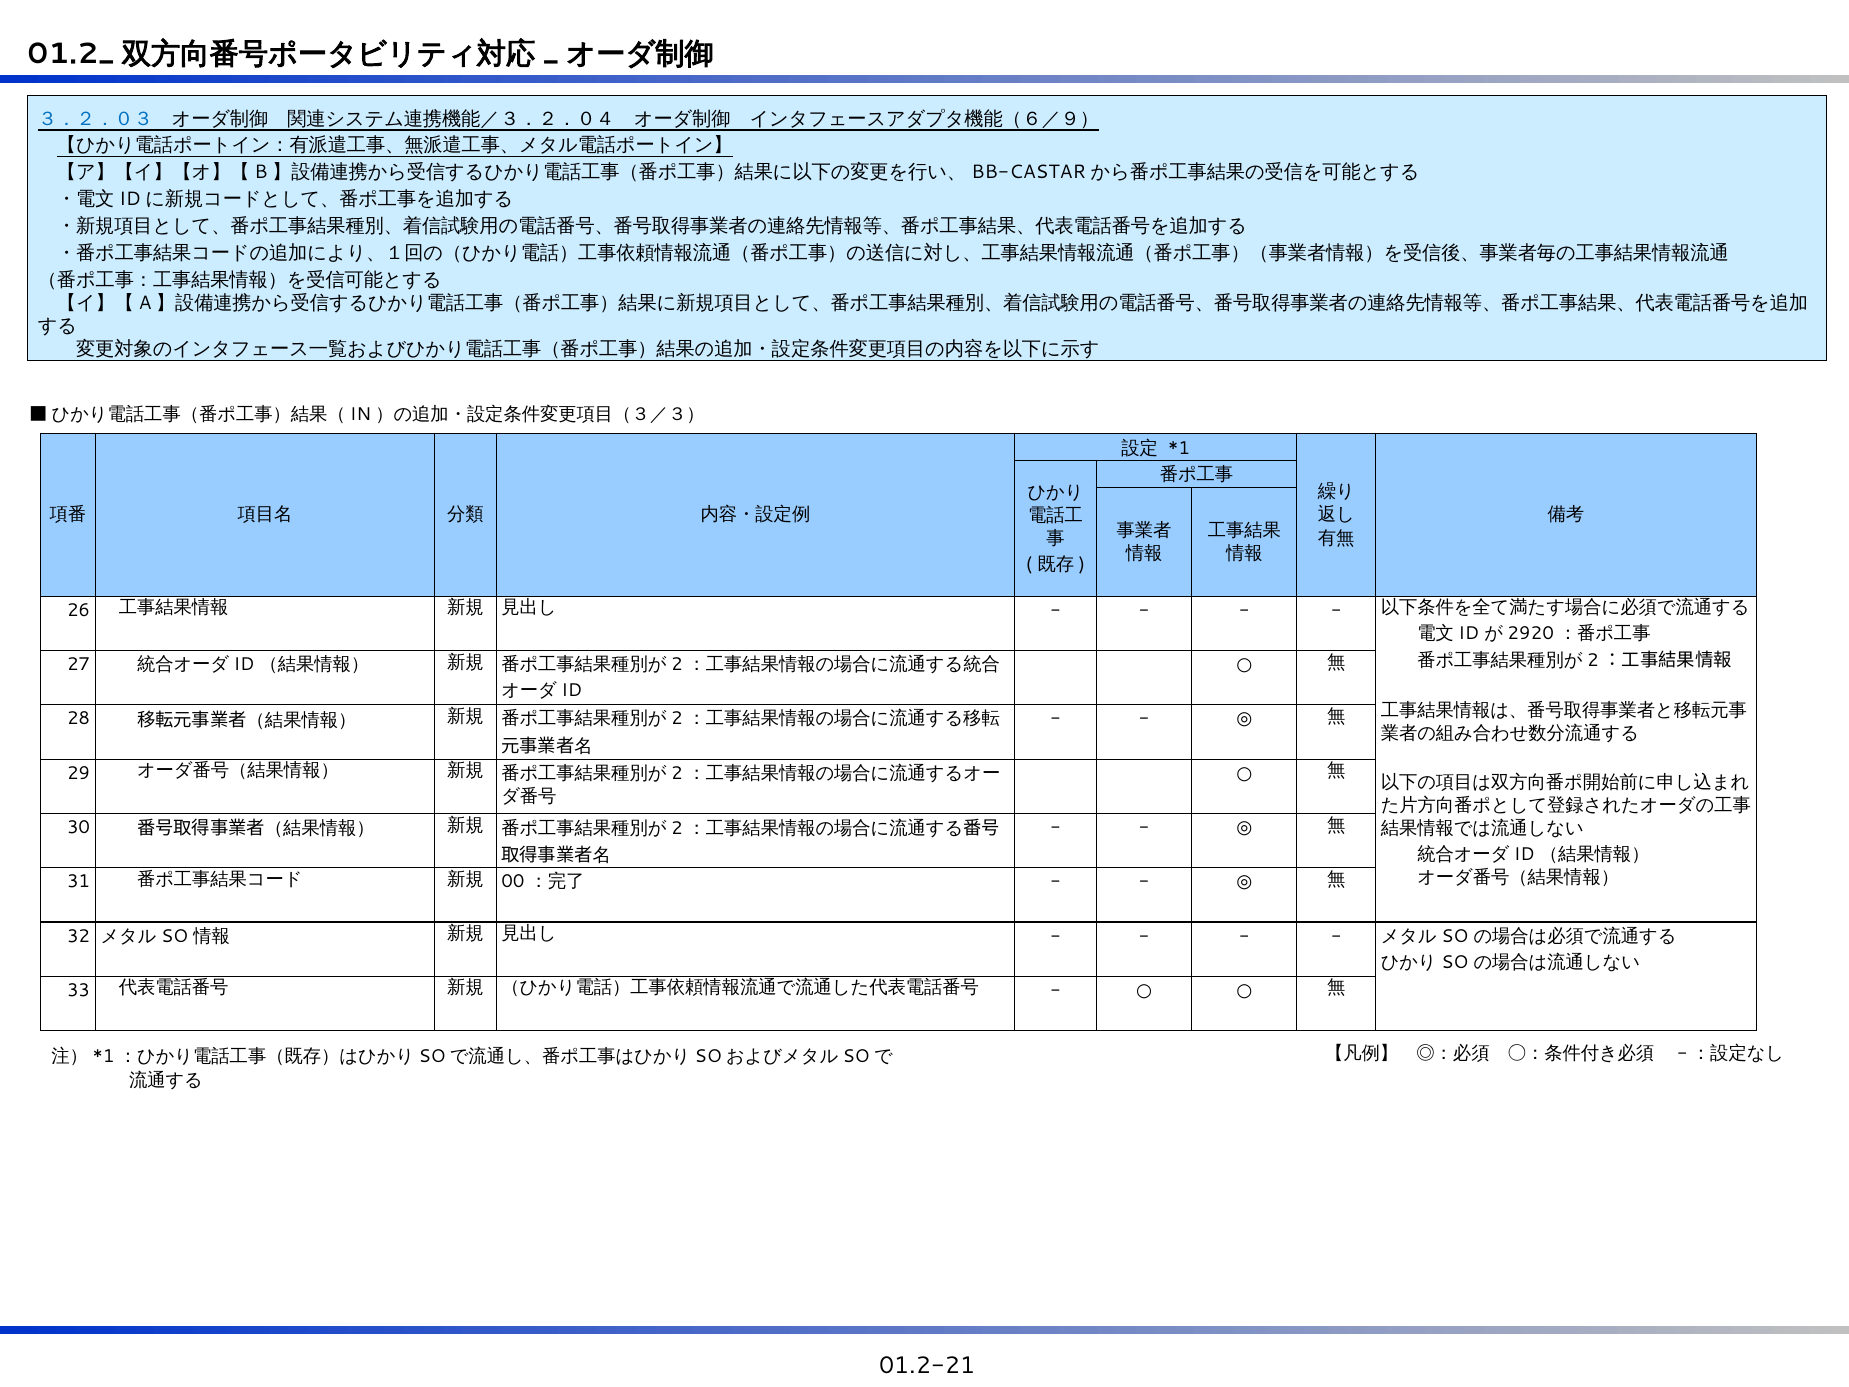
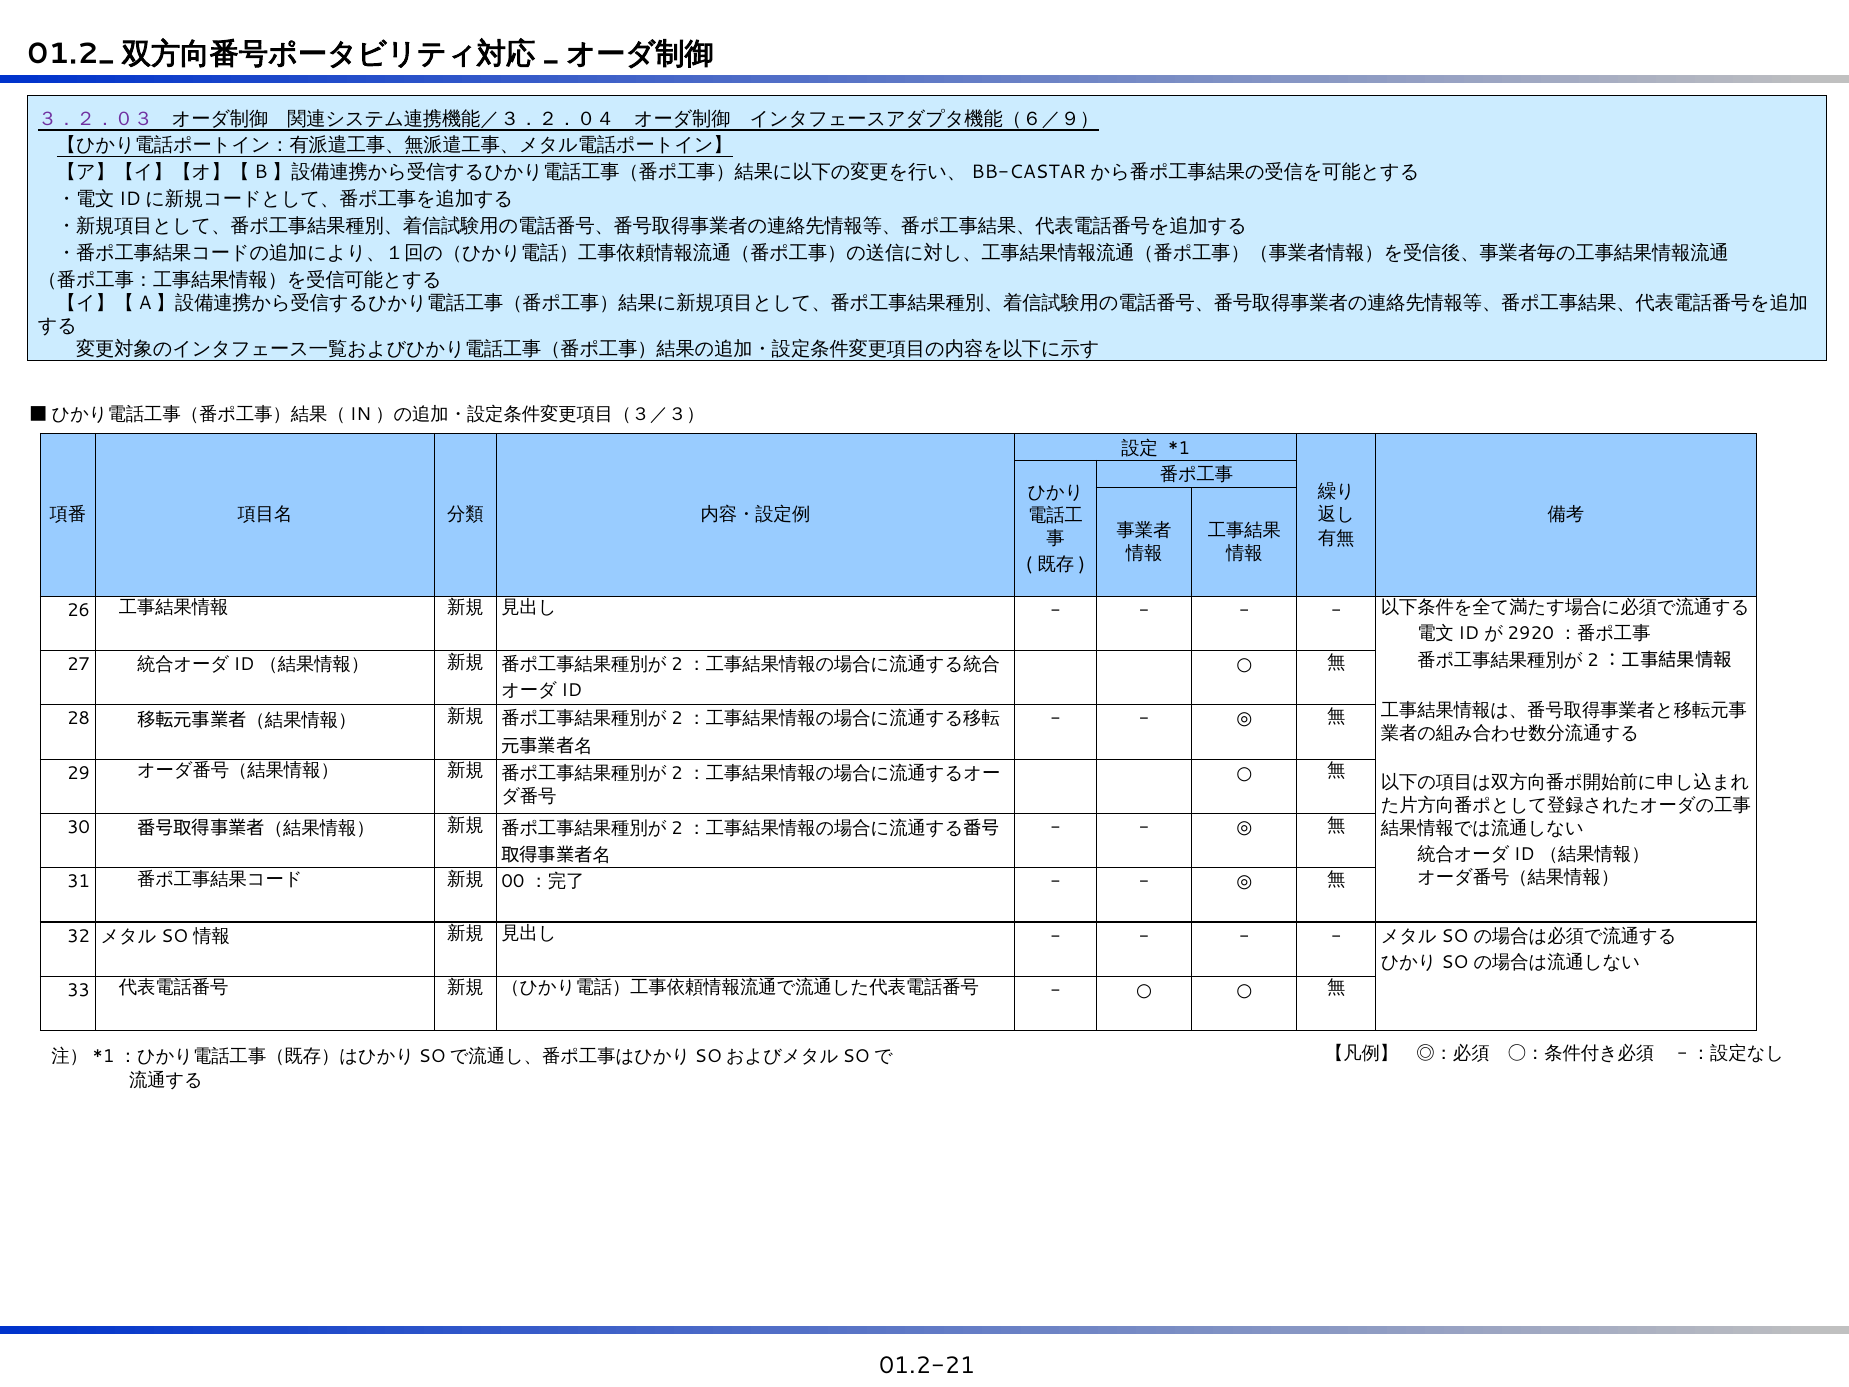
３．２．０３ colour: blue -> purple
